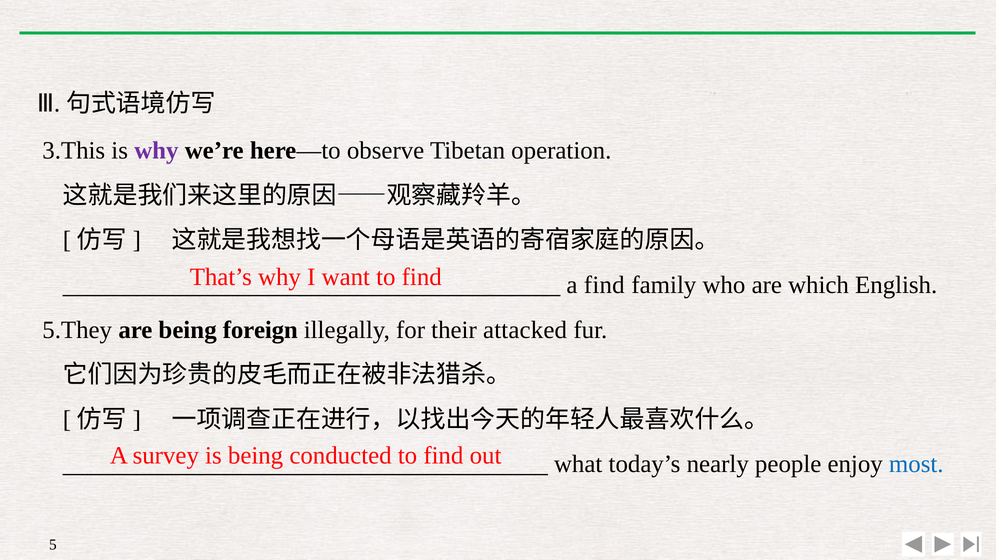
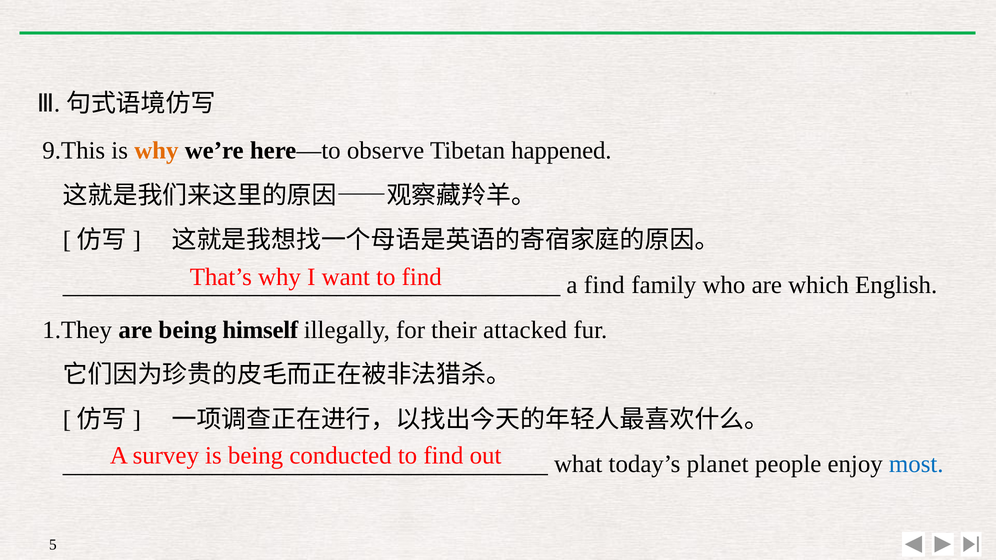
3.This: 3.This -> 9.This
why at (156, 151) colour: purple -> orange
operation: operation -> happened
5.They: 5.They -> 1.They
foreign: foreign -> himself
nearly: nearly -> planet
